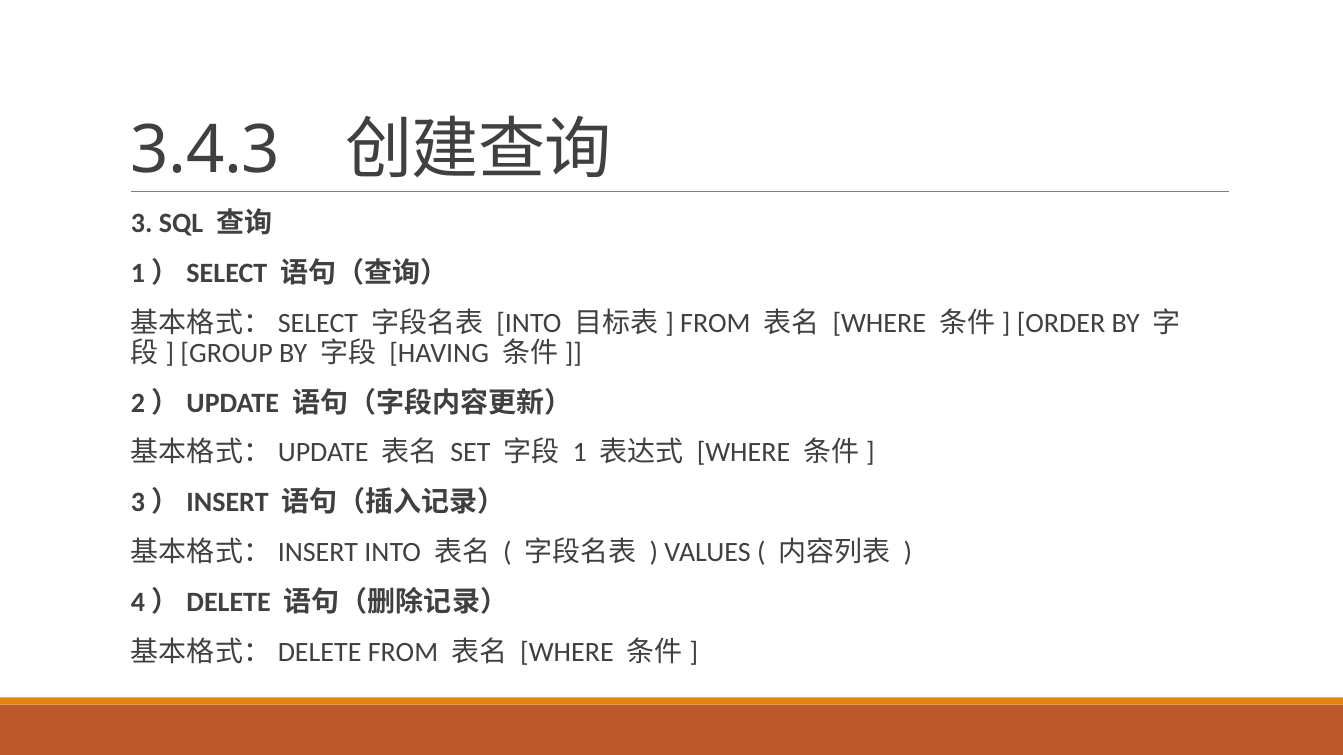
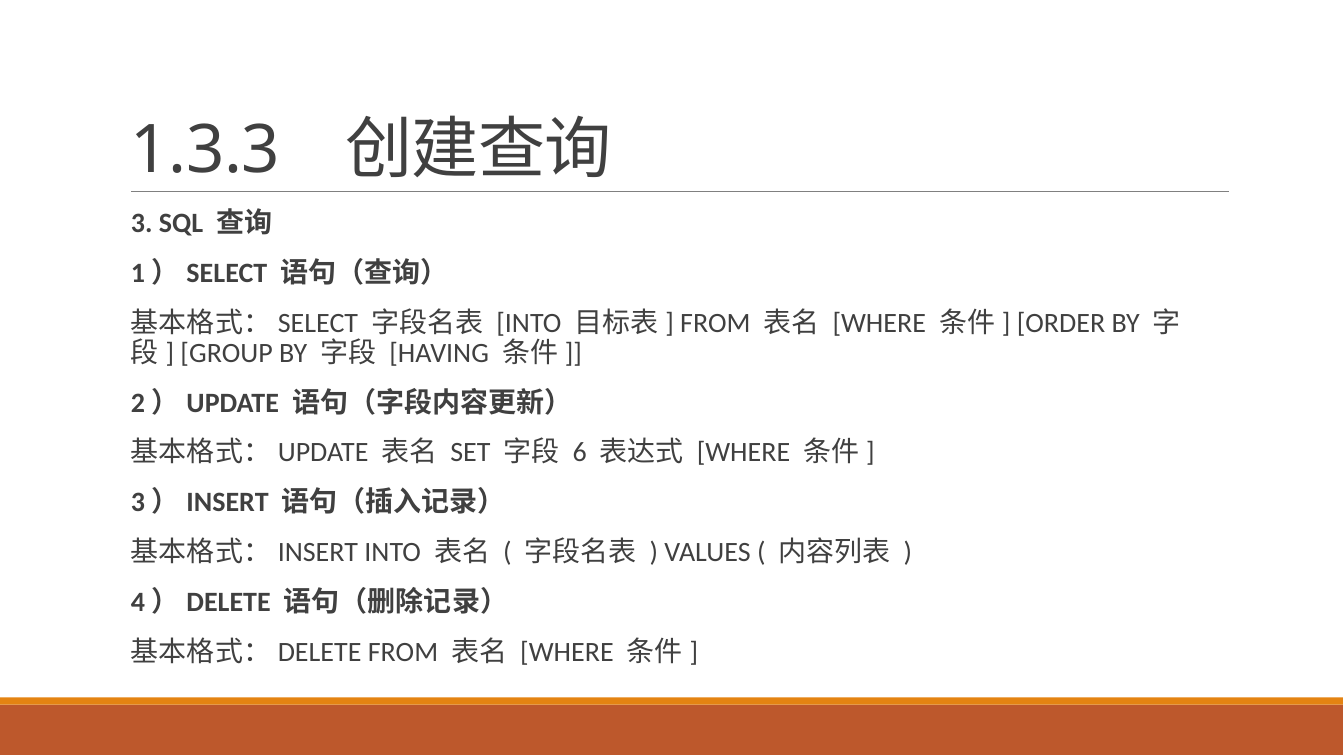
3.4.3: 3.4.3 -> 1.3.3
1: 1 -> 6
